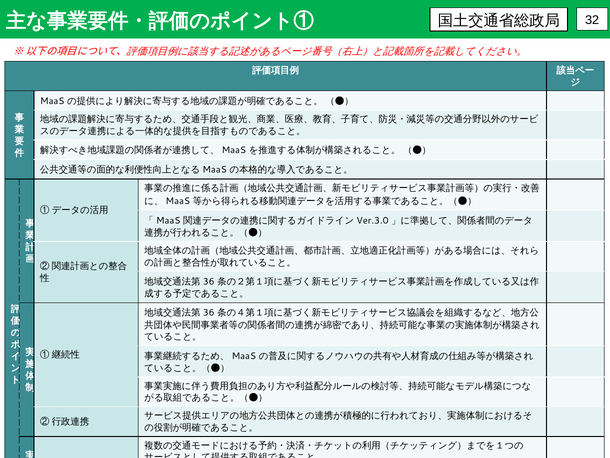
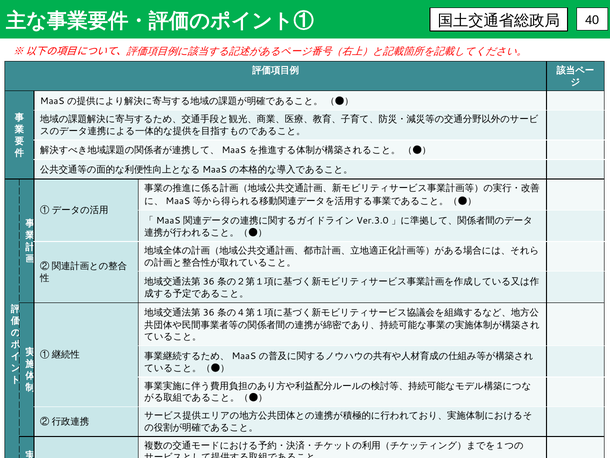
32: 32 -> 40
